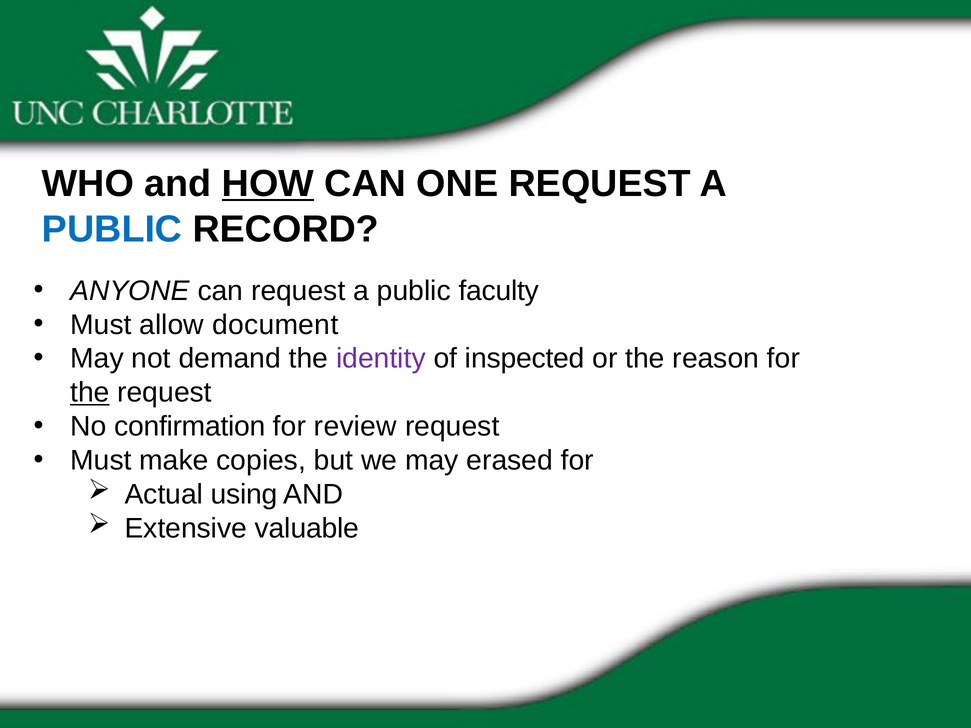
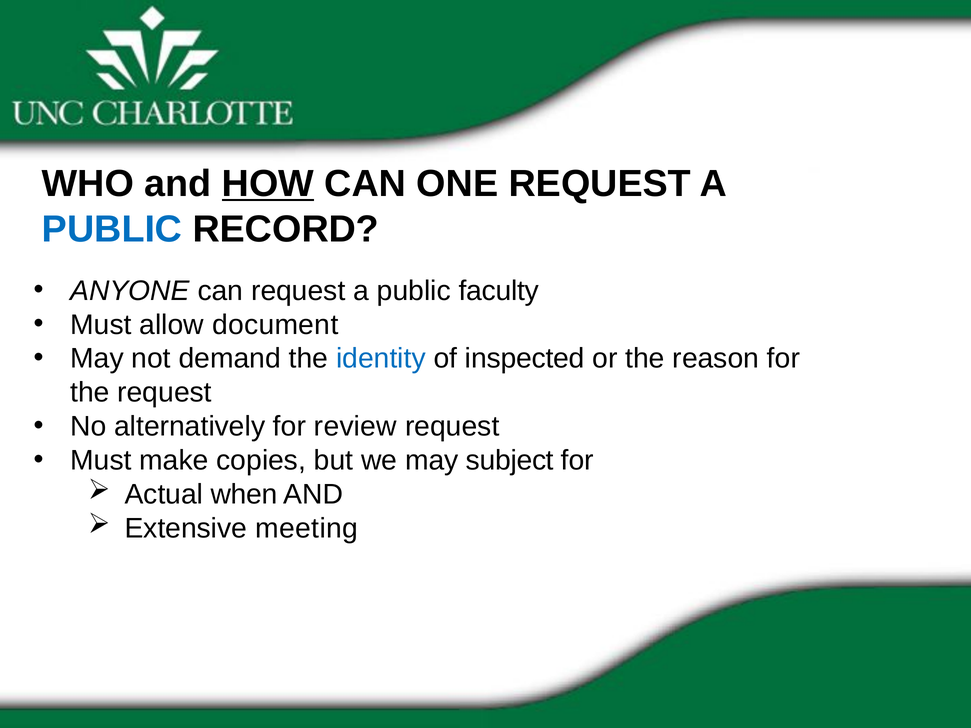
identity colour: purple -> blue
the at (90, 393) underline: present -> none
confirmation: confirmation -> alternatively
erased: erased -> subject
using: using -> when
valuable: valuable -> meeting
